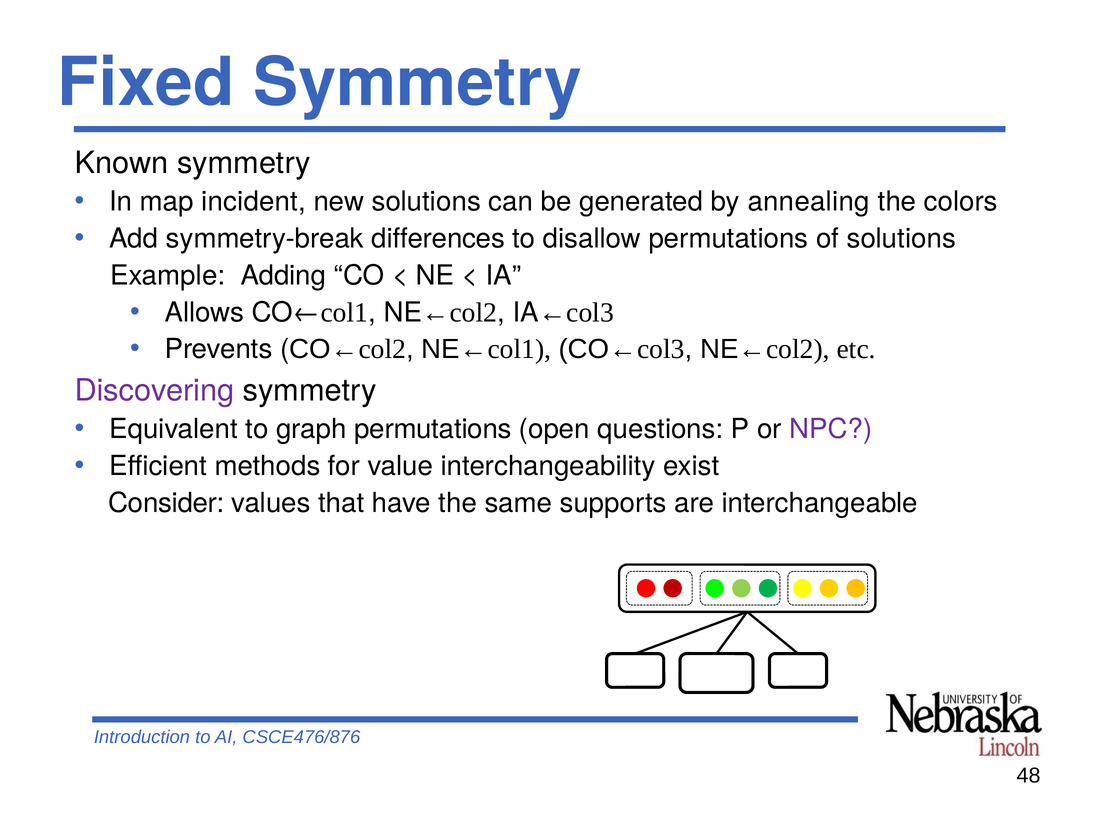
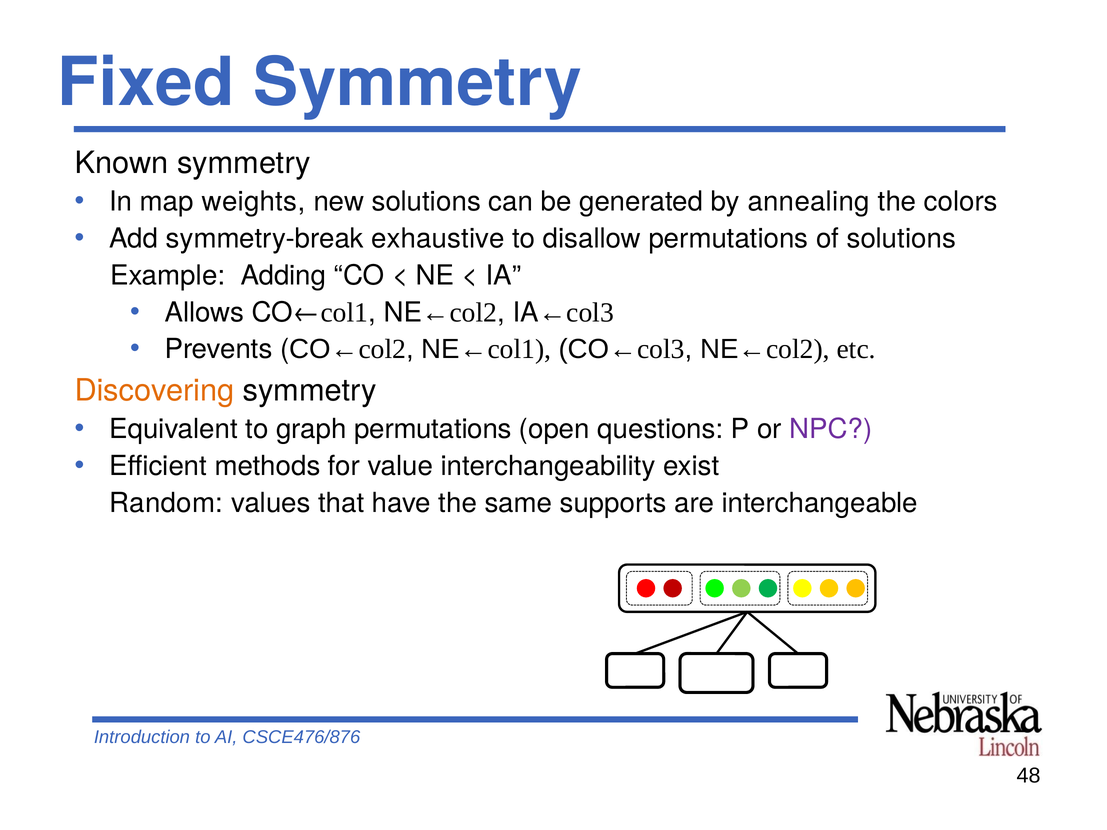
incident: incident -> weights
differences: differences -> exhaustive
Discovering colour: purple -> orange
Consider: Consider -> Random
